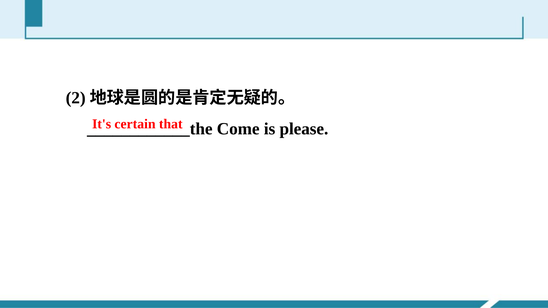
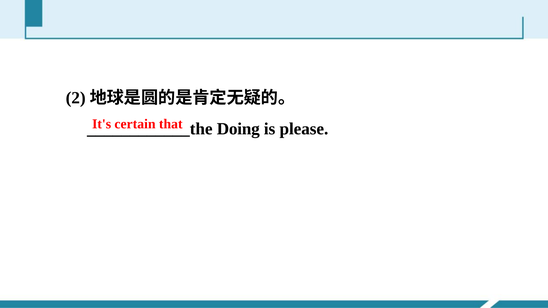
Come: Come -> Doing
